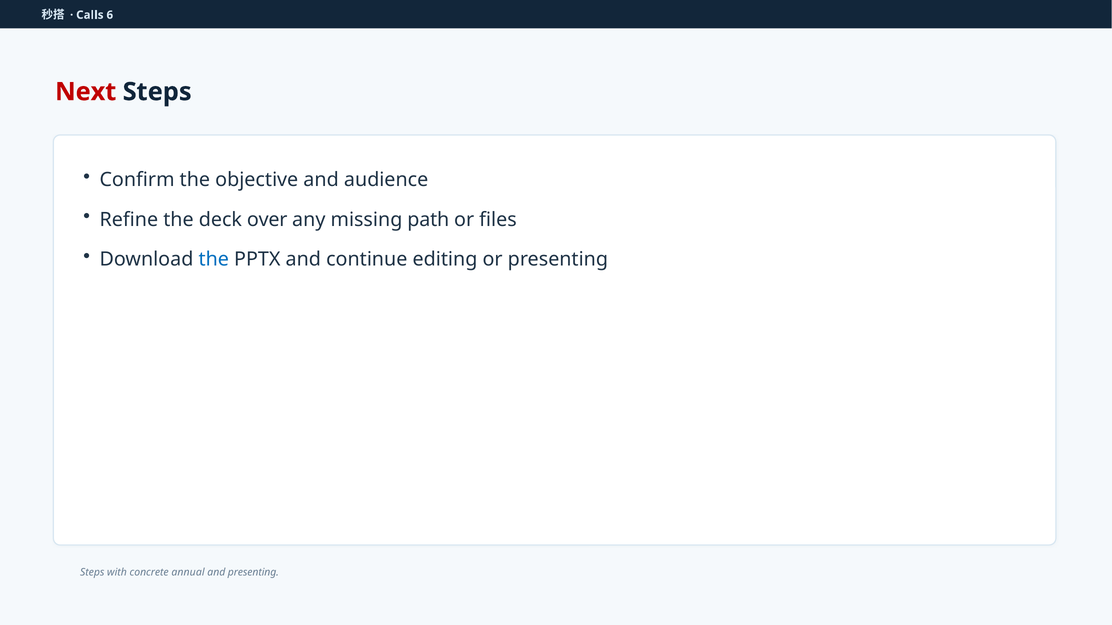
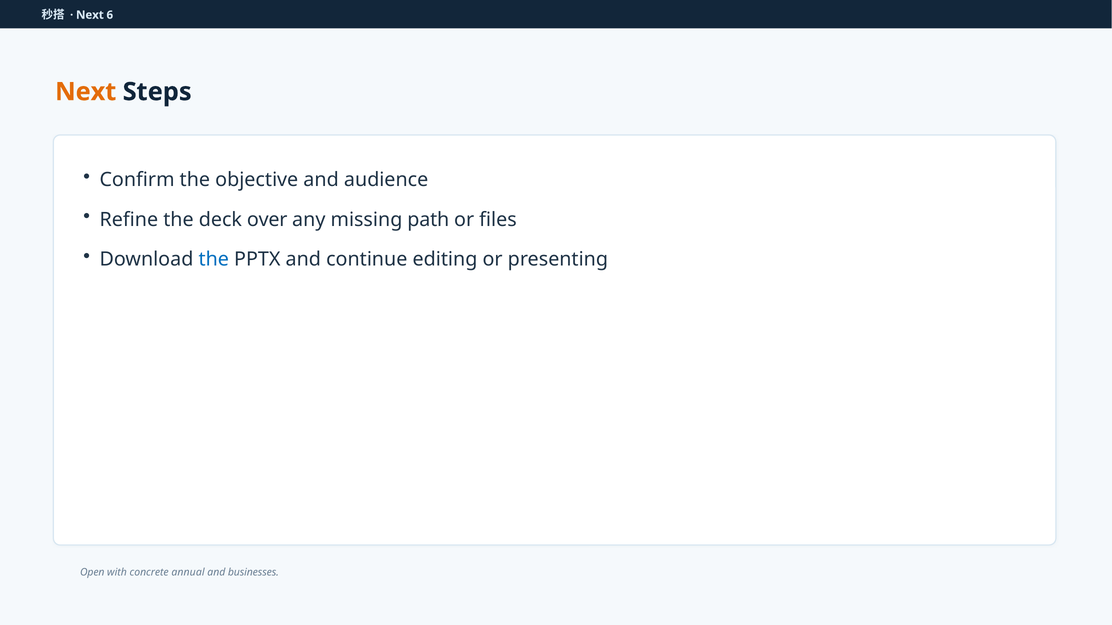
Calls at (90, 15): Calls -> Next
Next at (86, 92) colour: red -> orange
Steps at (92, 573): Steps -> Open
and presenting: presenting -> businesses
